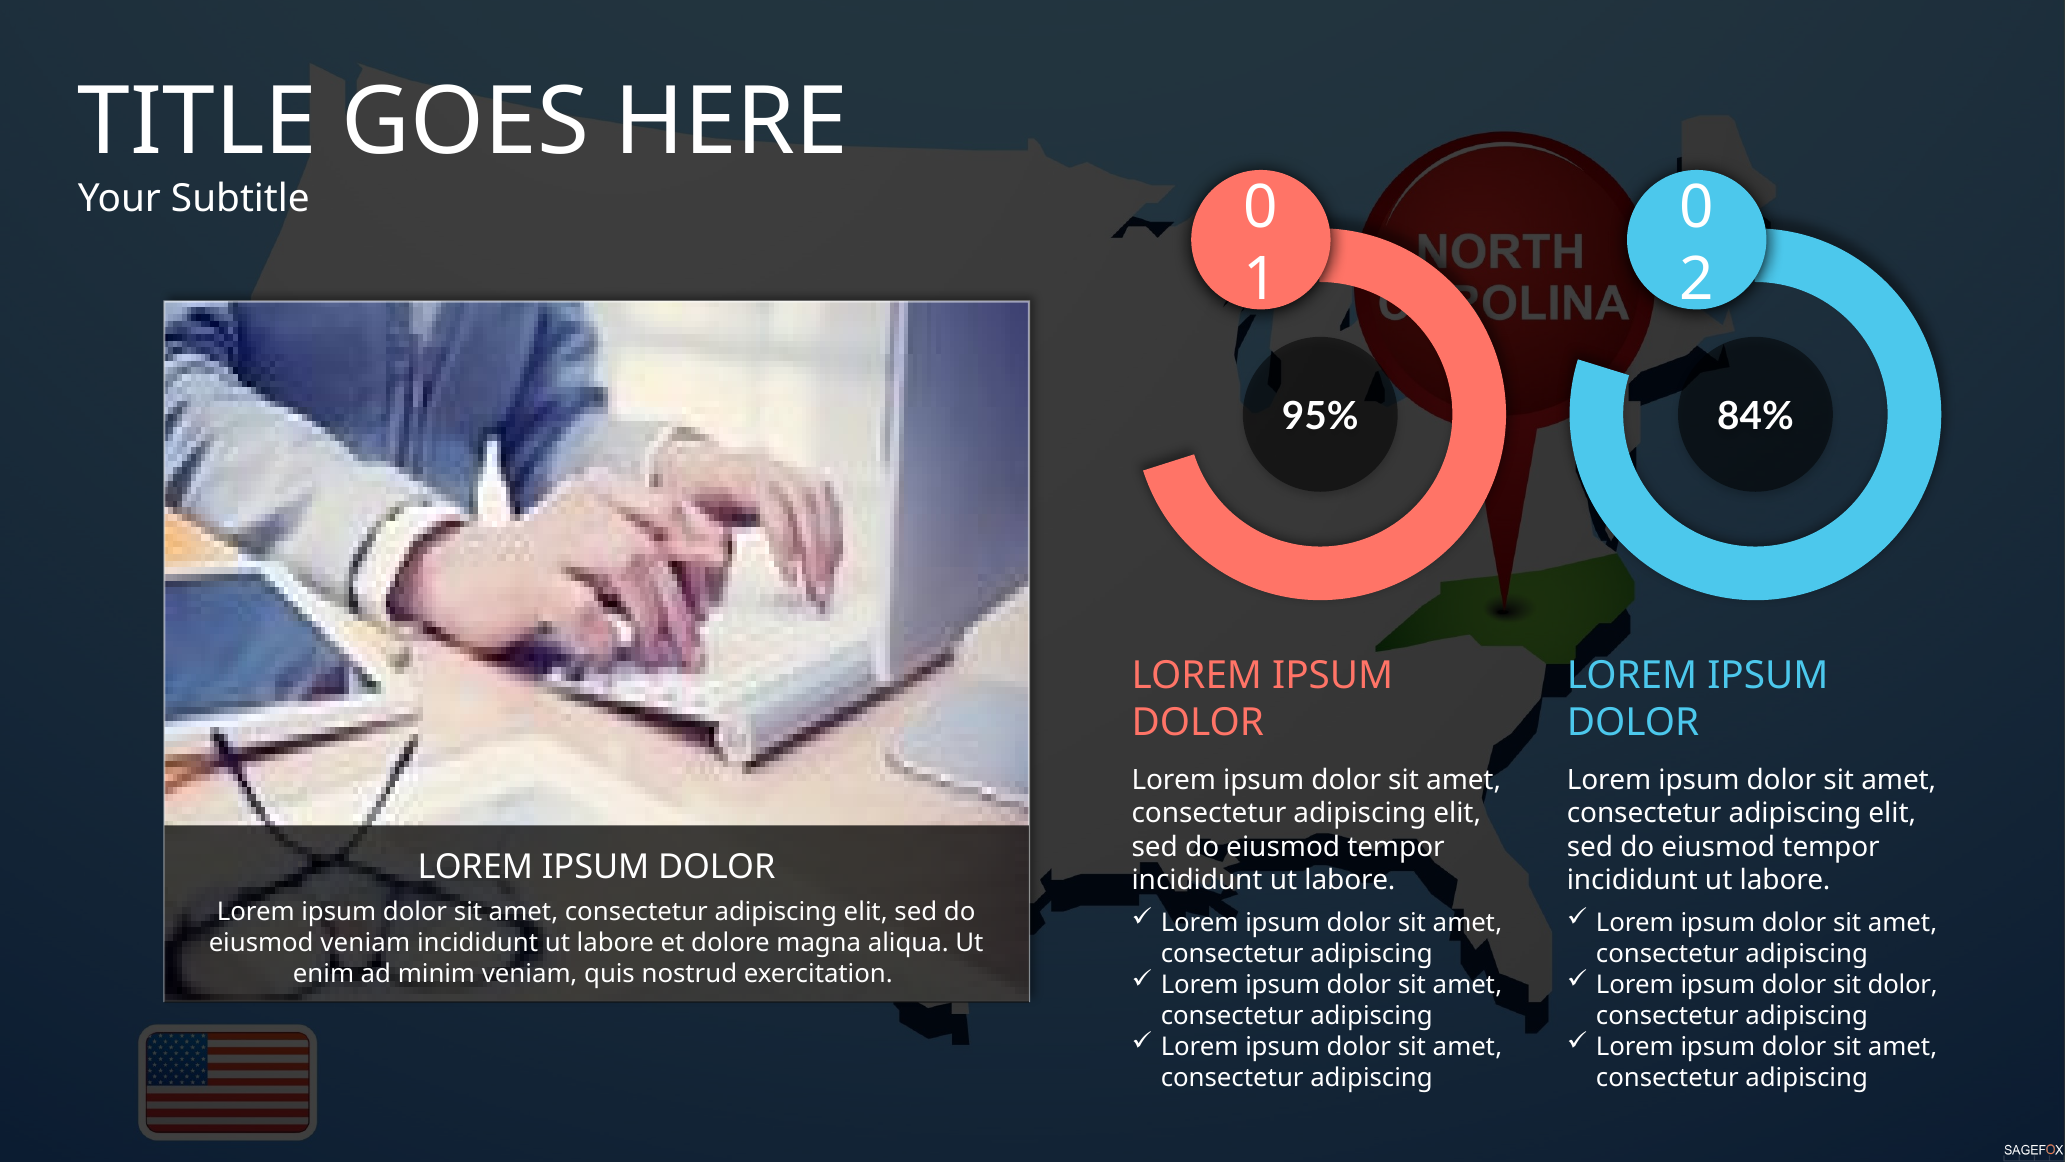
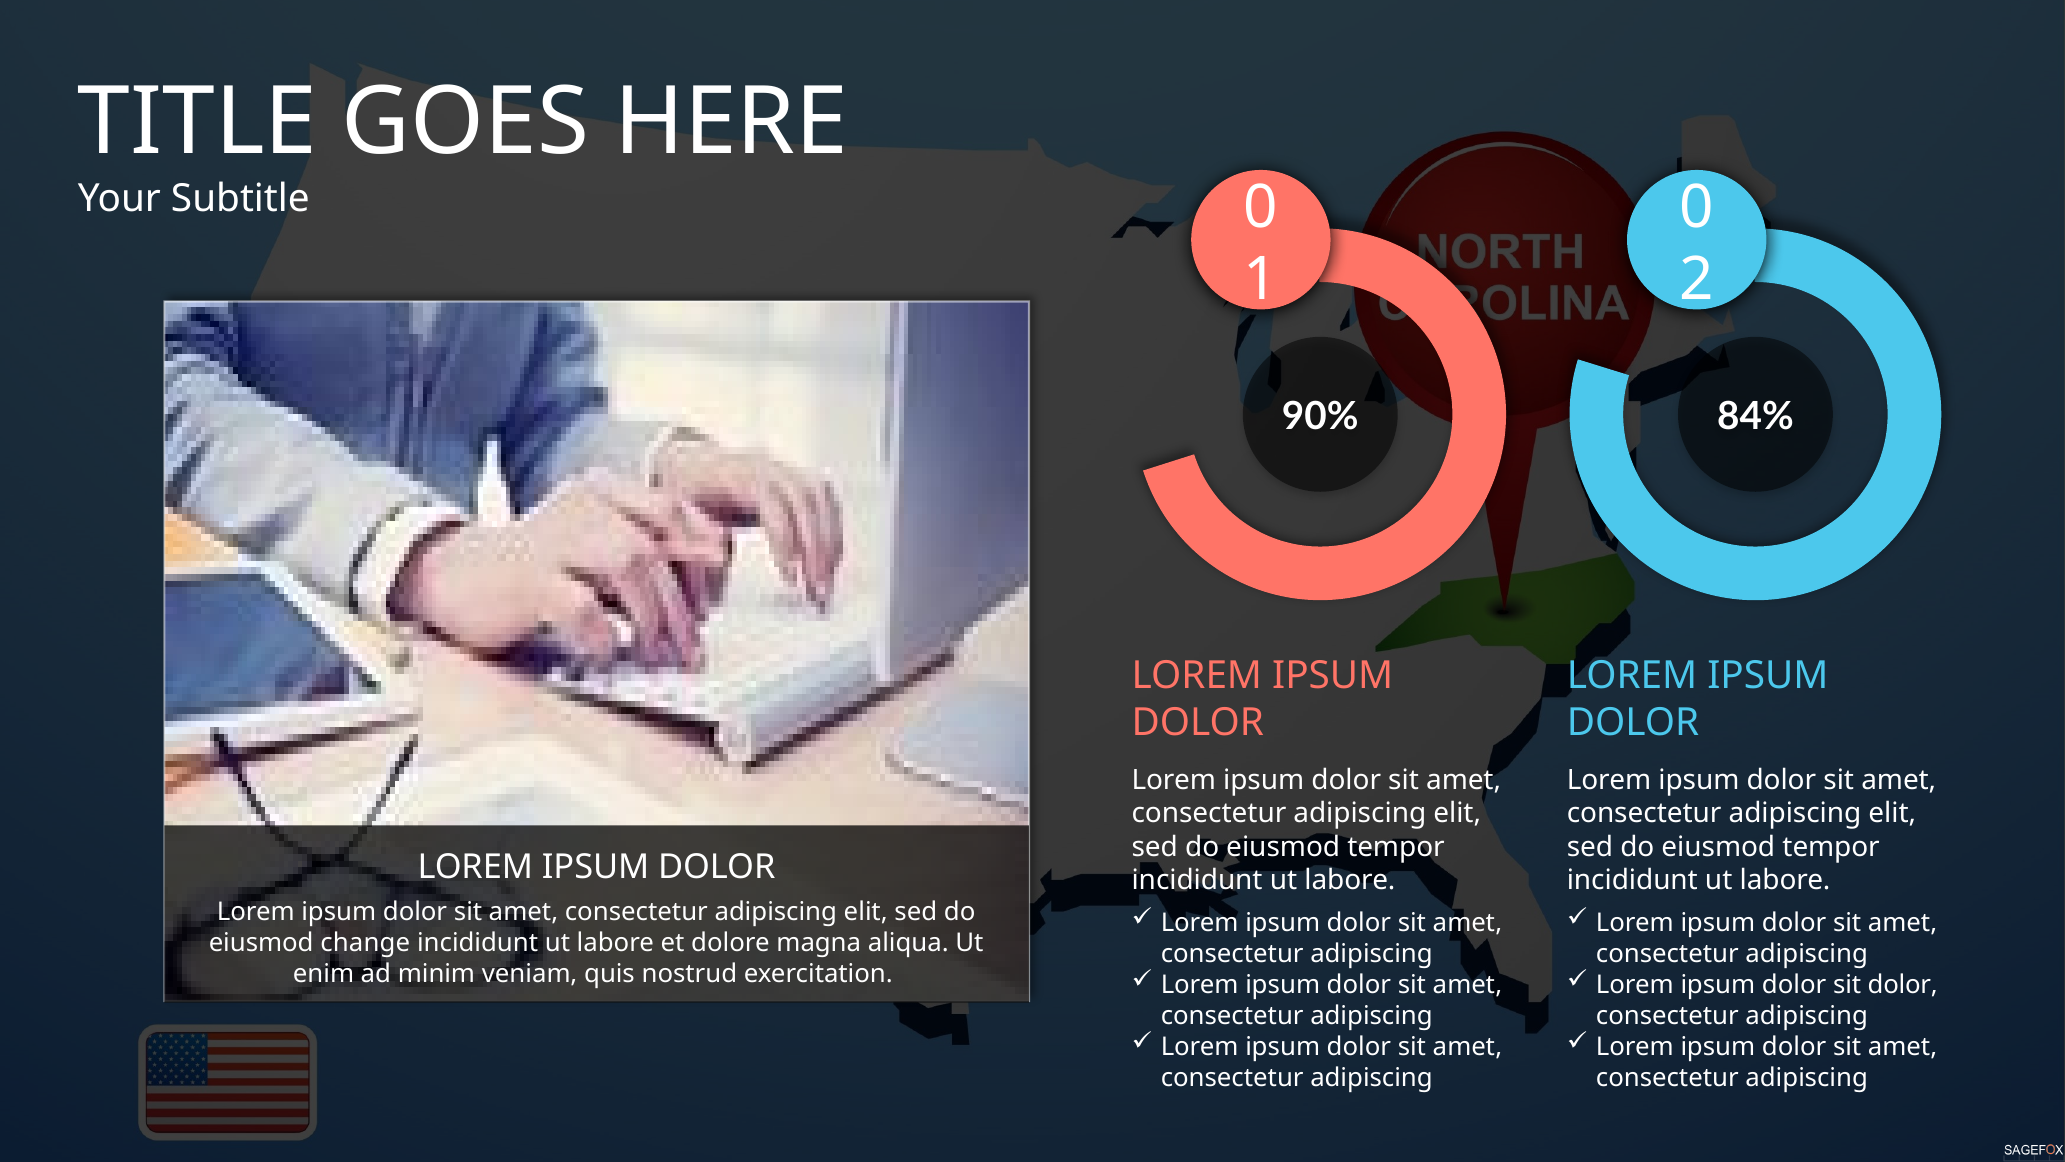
95%: 95% -> 90%
eiusmod veniam: veniam -> change
